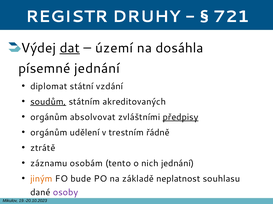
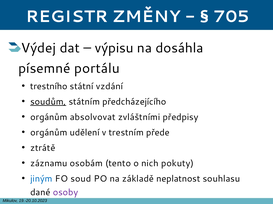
DRUHY: DRUHY -> ZMĚNY
721: 721 -> 705
dat underline: present -> none
území: území -> výpisu
písemné jednání: jednání -> portálu
diplomat: diplomat -> trestního
akreditovaných: akreditovaných -> předcházejícího
předpisy underline: present -> none
řádně: řádně -> přede
nich jednání: jednání -> pokuty
jiným colour: orange -> blue
bude: bude -> soud
